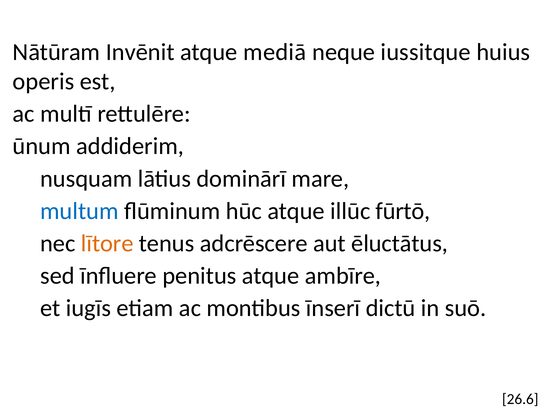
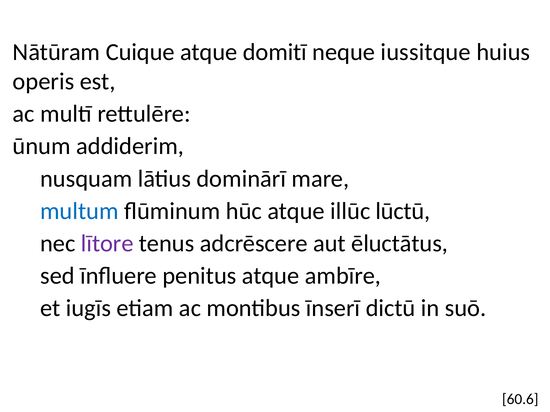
Invēnit: Invēnit -> Cuique
mediā: mediā -> domitī
fūrtō: fūrtō -> lūctū
lītore colour: orange -> purple
26.6: 26.6 -> 60.6
